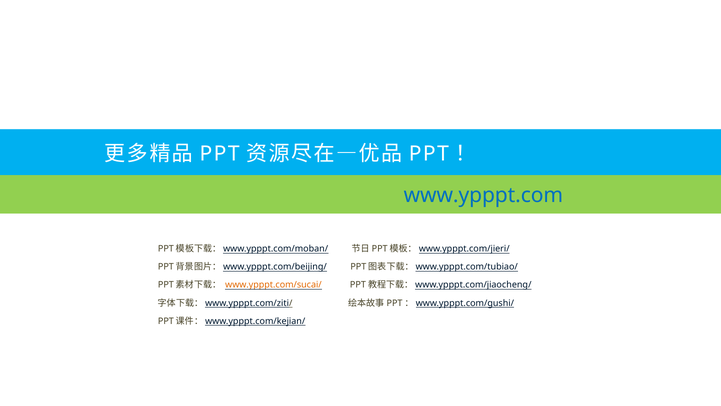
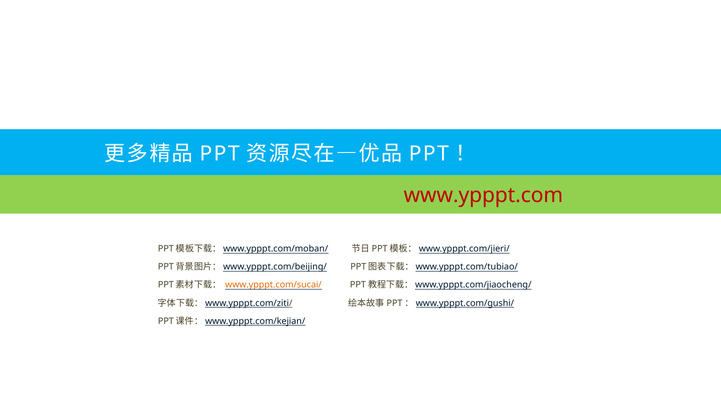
www.ypppt.com colour: blue -> red
